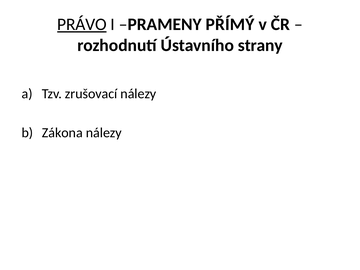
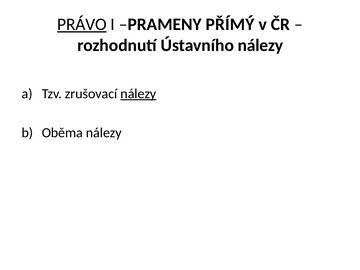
Ústavního strany: strany -> nálezy
nálezy at (138, 94) underline: none -> present
Zákona: Zákona -> Oběma
